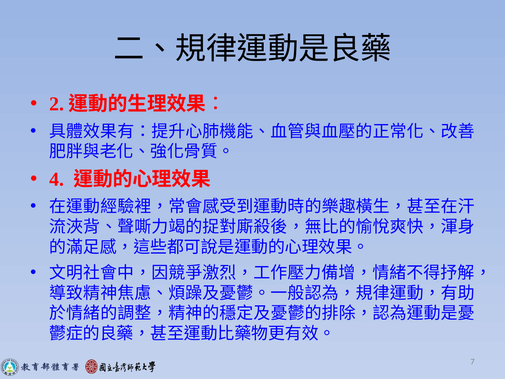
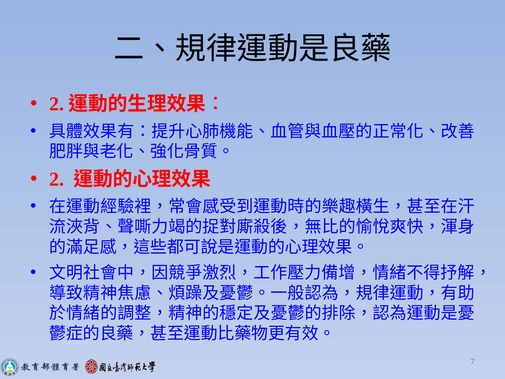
4 at (57, 179): 4 -> 2
